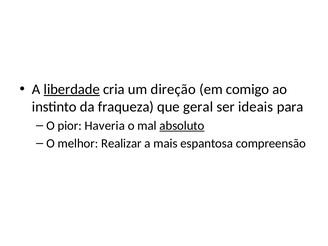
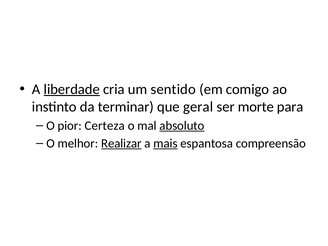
direção: direção -> sentido
fraqueza: fraqueza -> terminar
ideais: ideais -> morte
Haveria: Haveria -> Certeza
Realizar underline: none -> present
mais underline: none -> present
